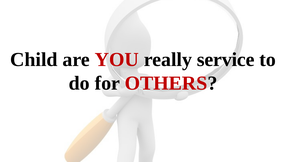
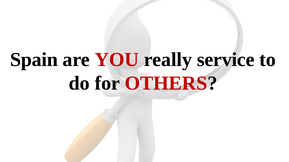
Child: Child -> Spain
